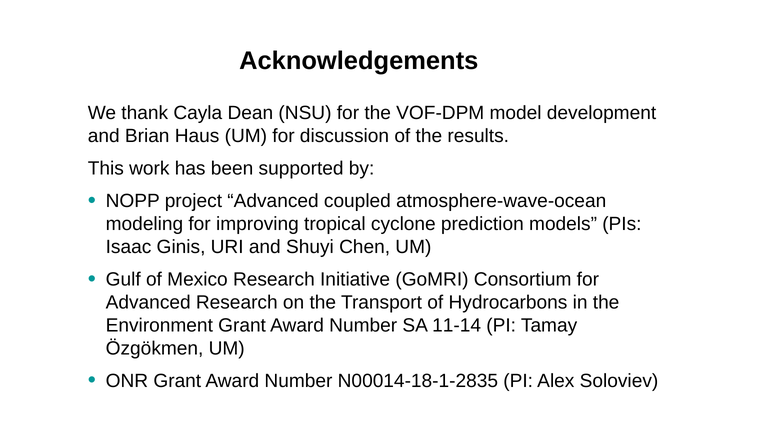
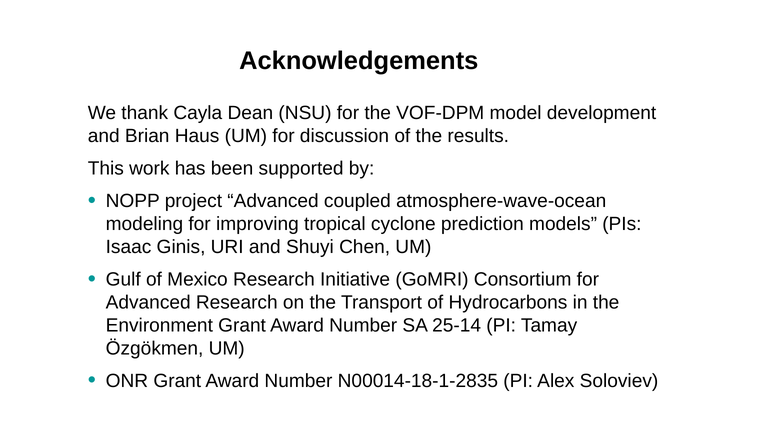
11-14: 11-14 -> 25-14
